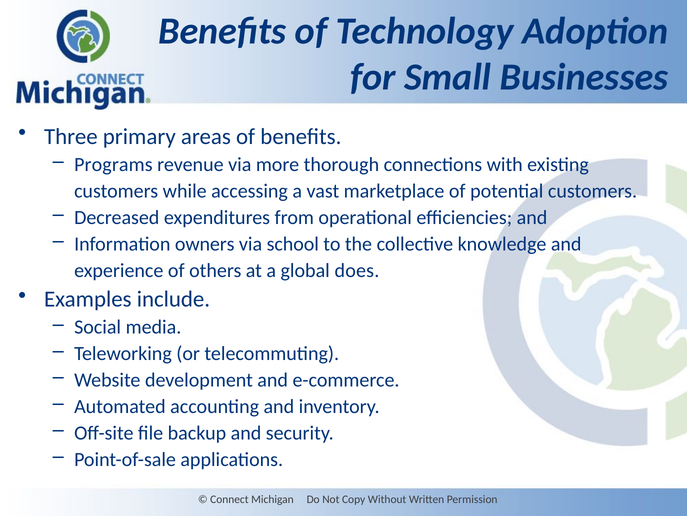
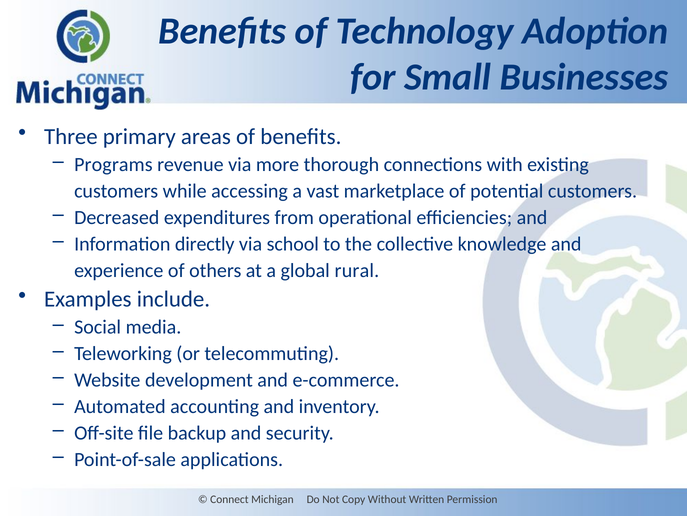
owners: owners -> directly
does: does -> rural
